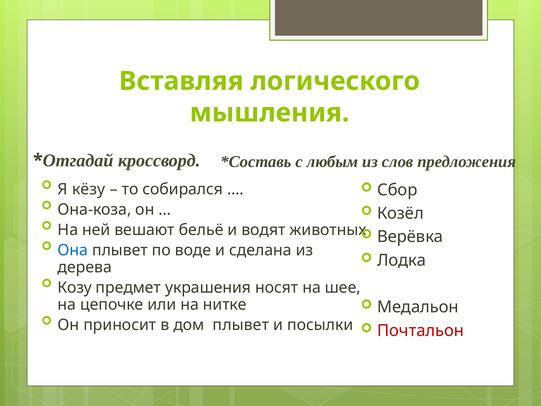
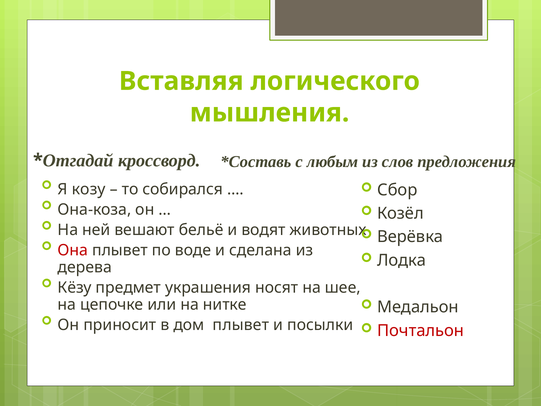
кёзу: кёзу -> козу
Она colour: blue -> red
Козу: Козу -> Кёзу
